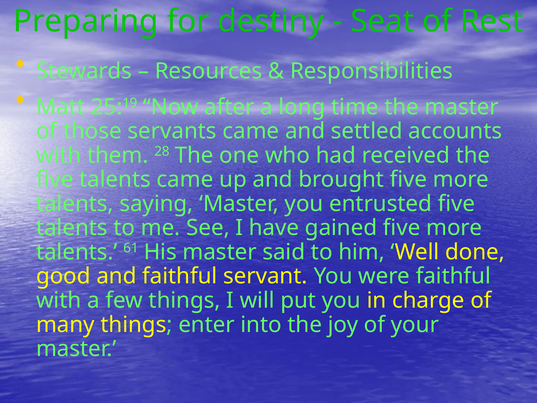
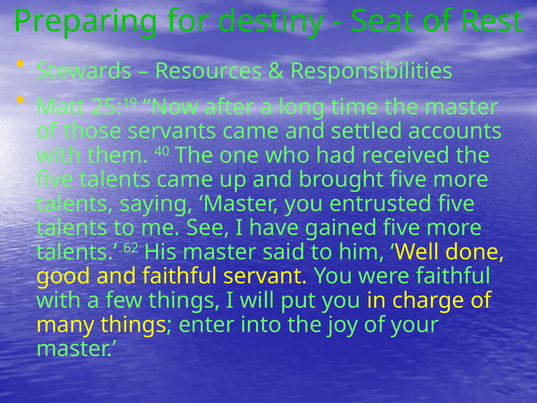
28: 28 -> 40
61: 61 -> 62
